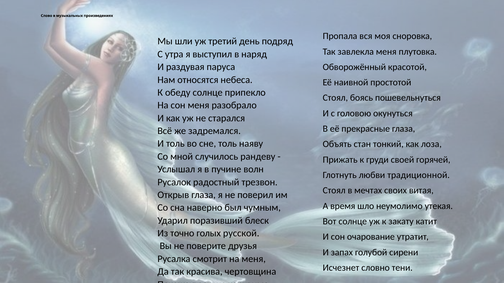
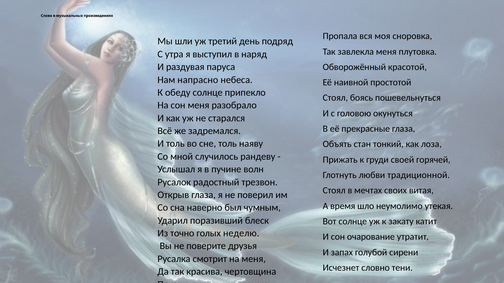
относятся: относятся -> напрасно
русской: русской -> неделю
